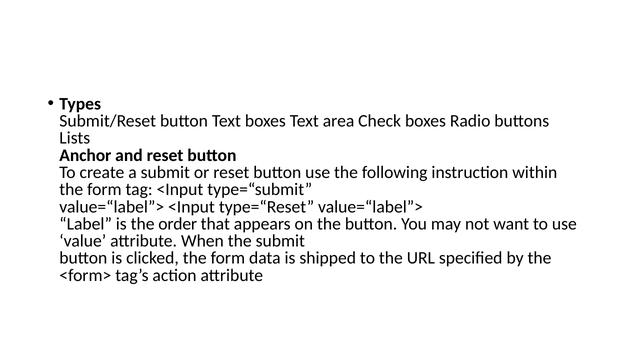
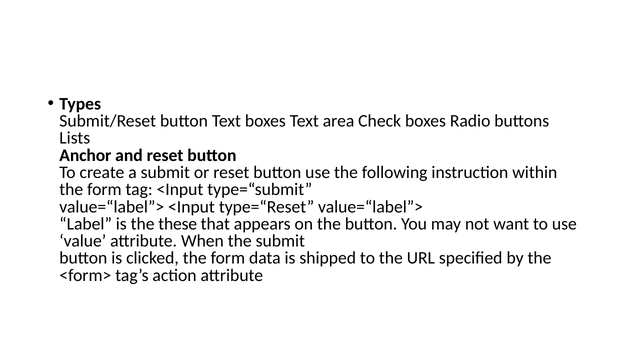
order: order -> these
